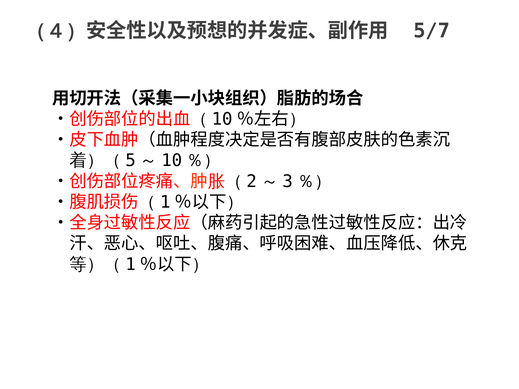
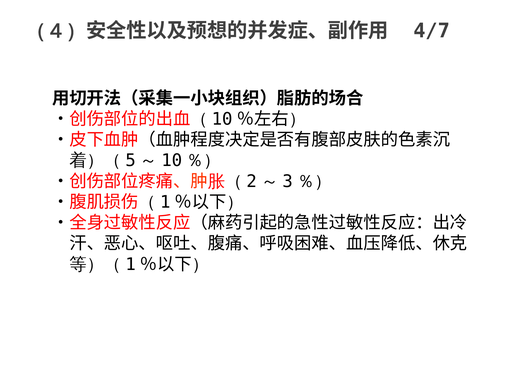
5/7: 5/7 -> 4/7
